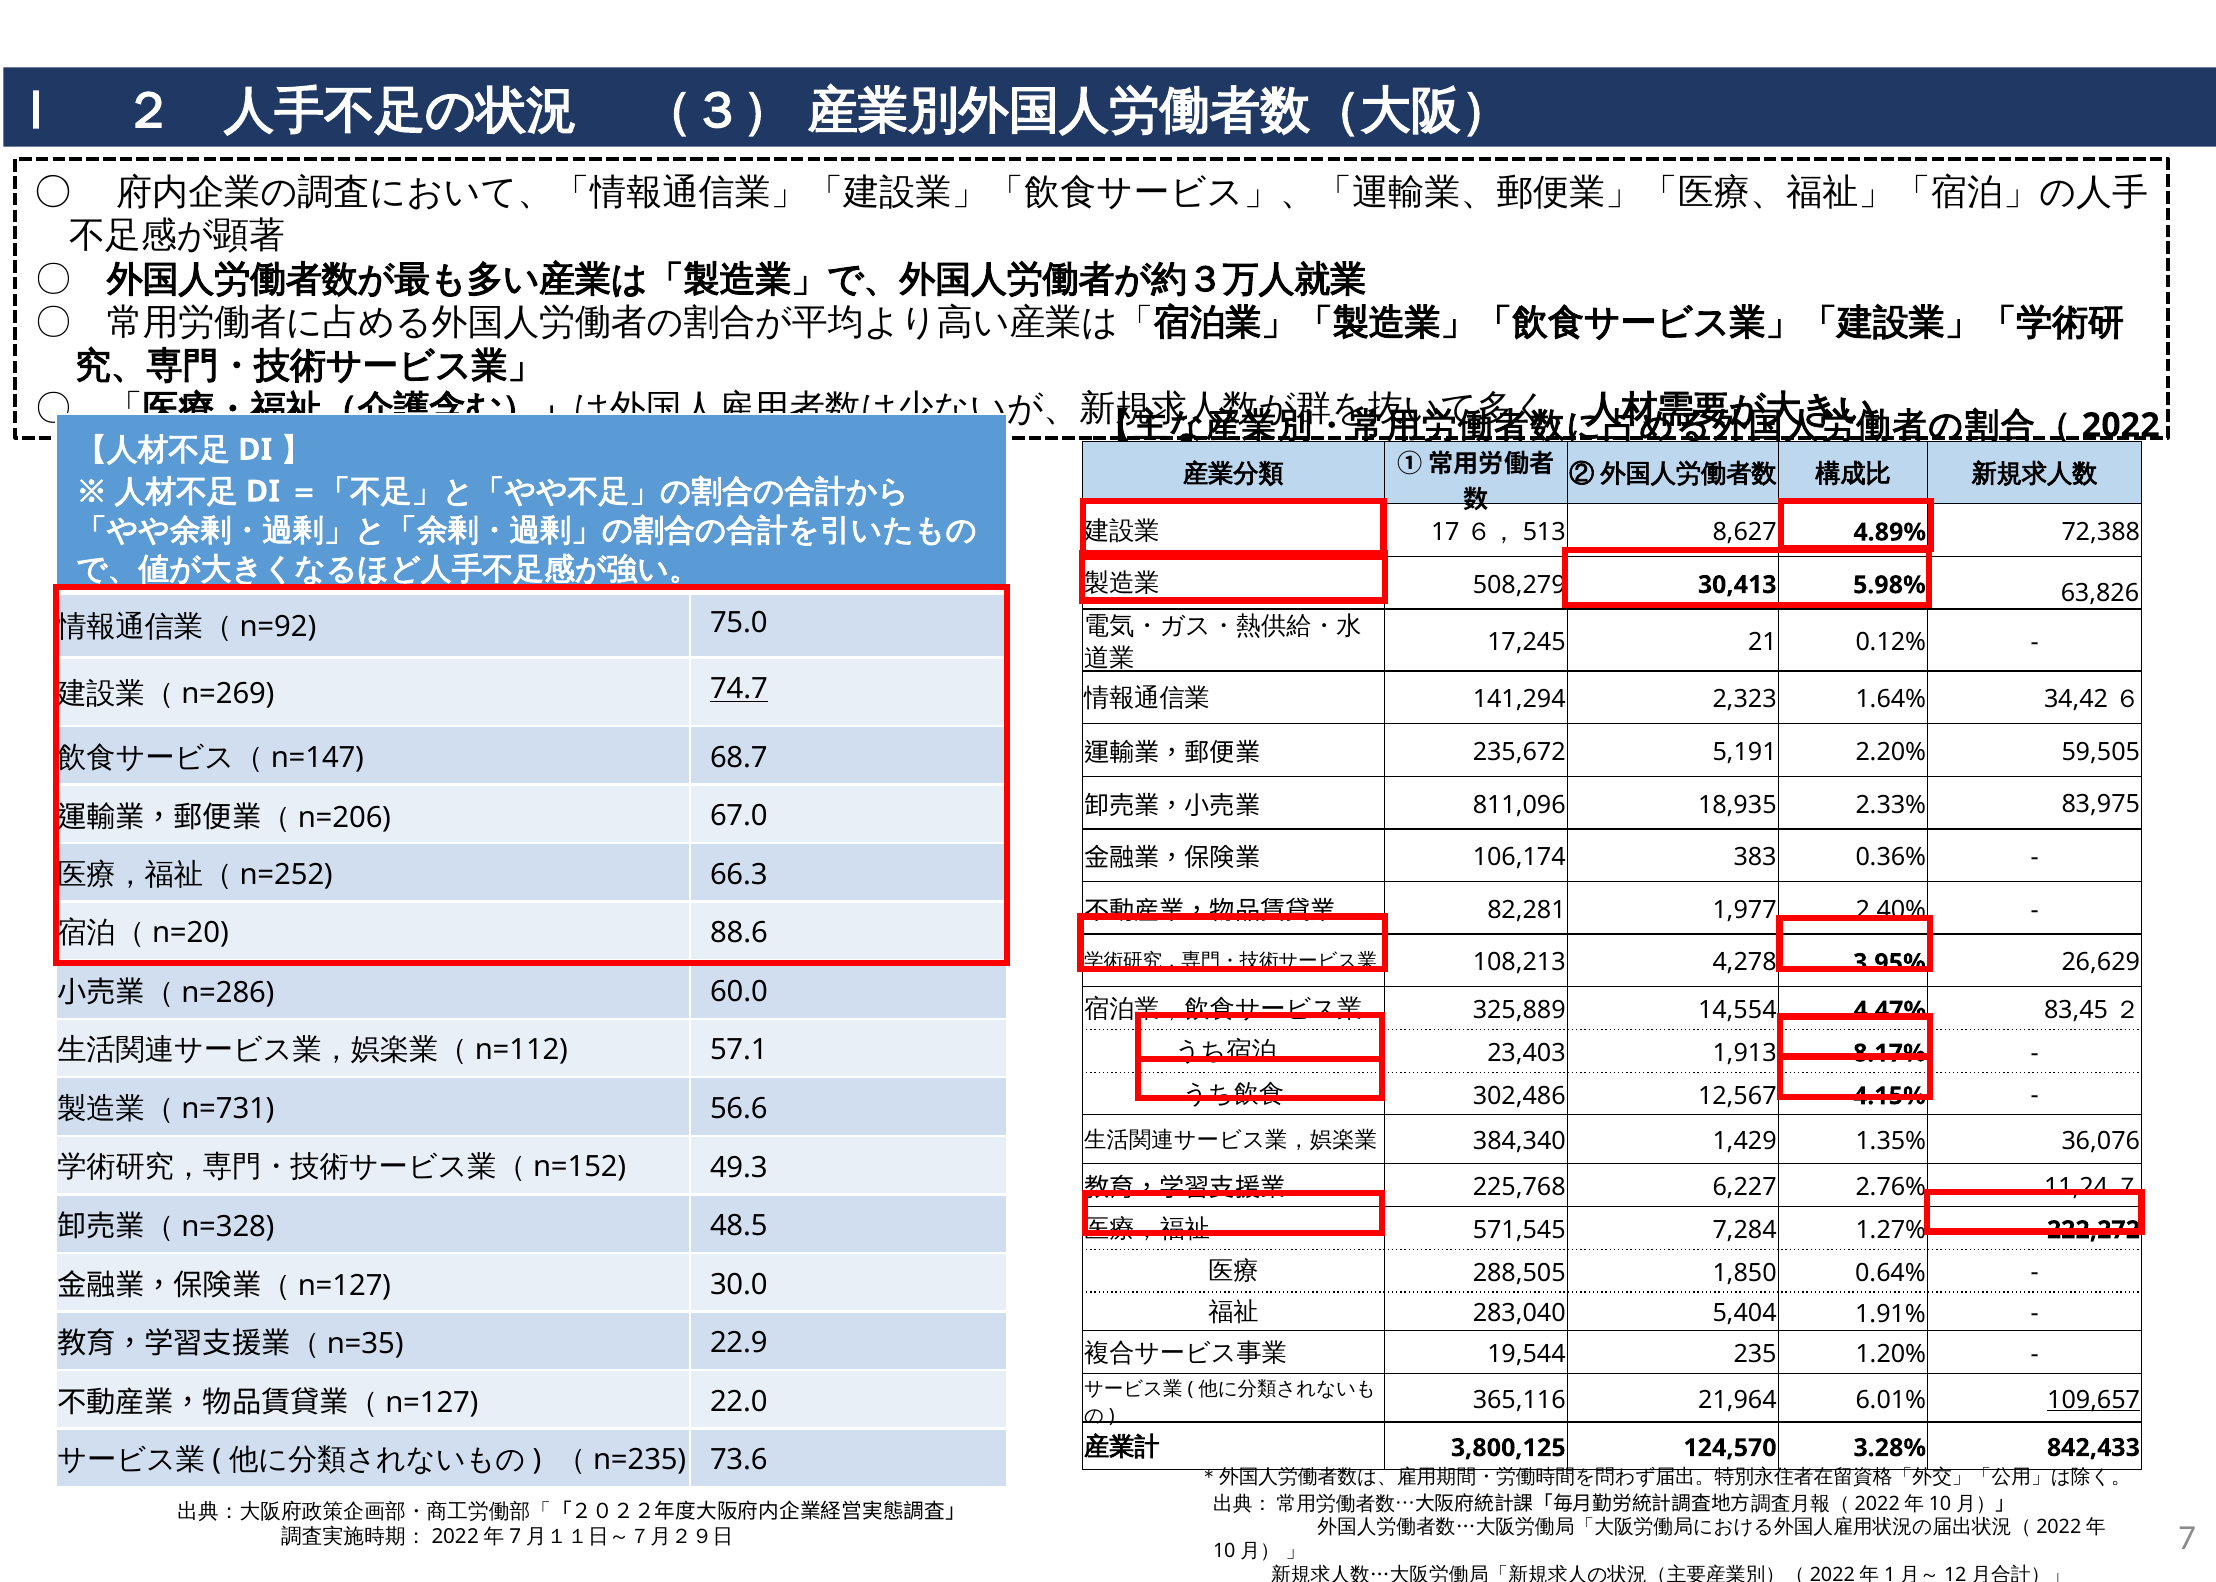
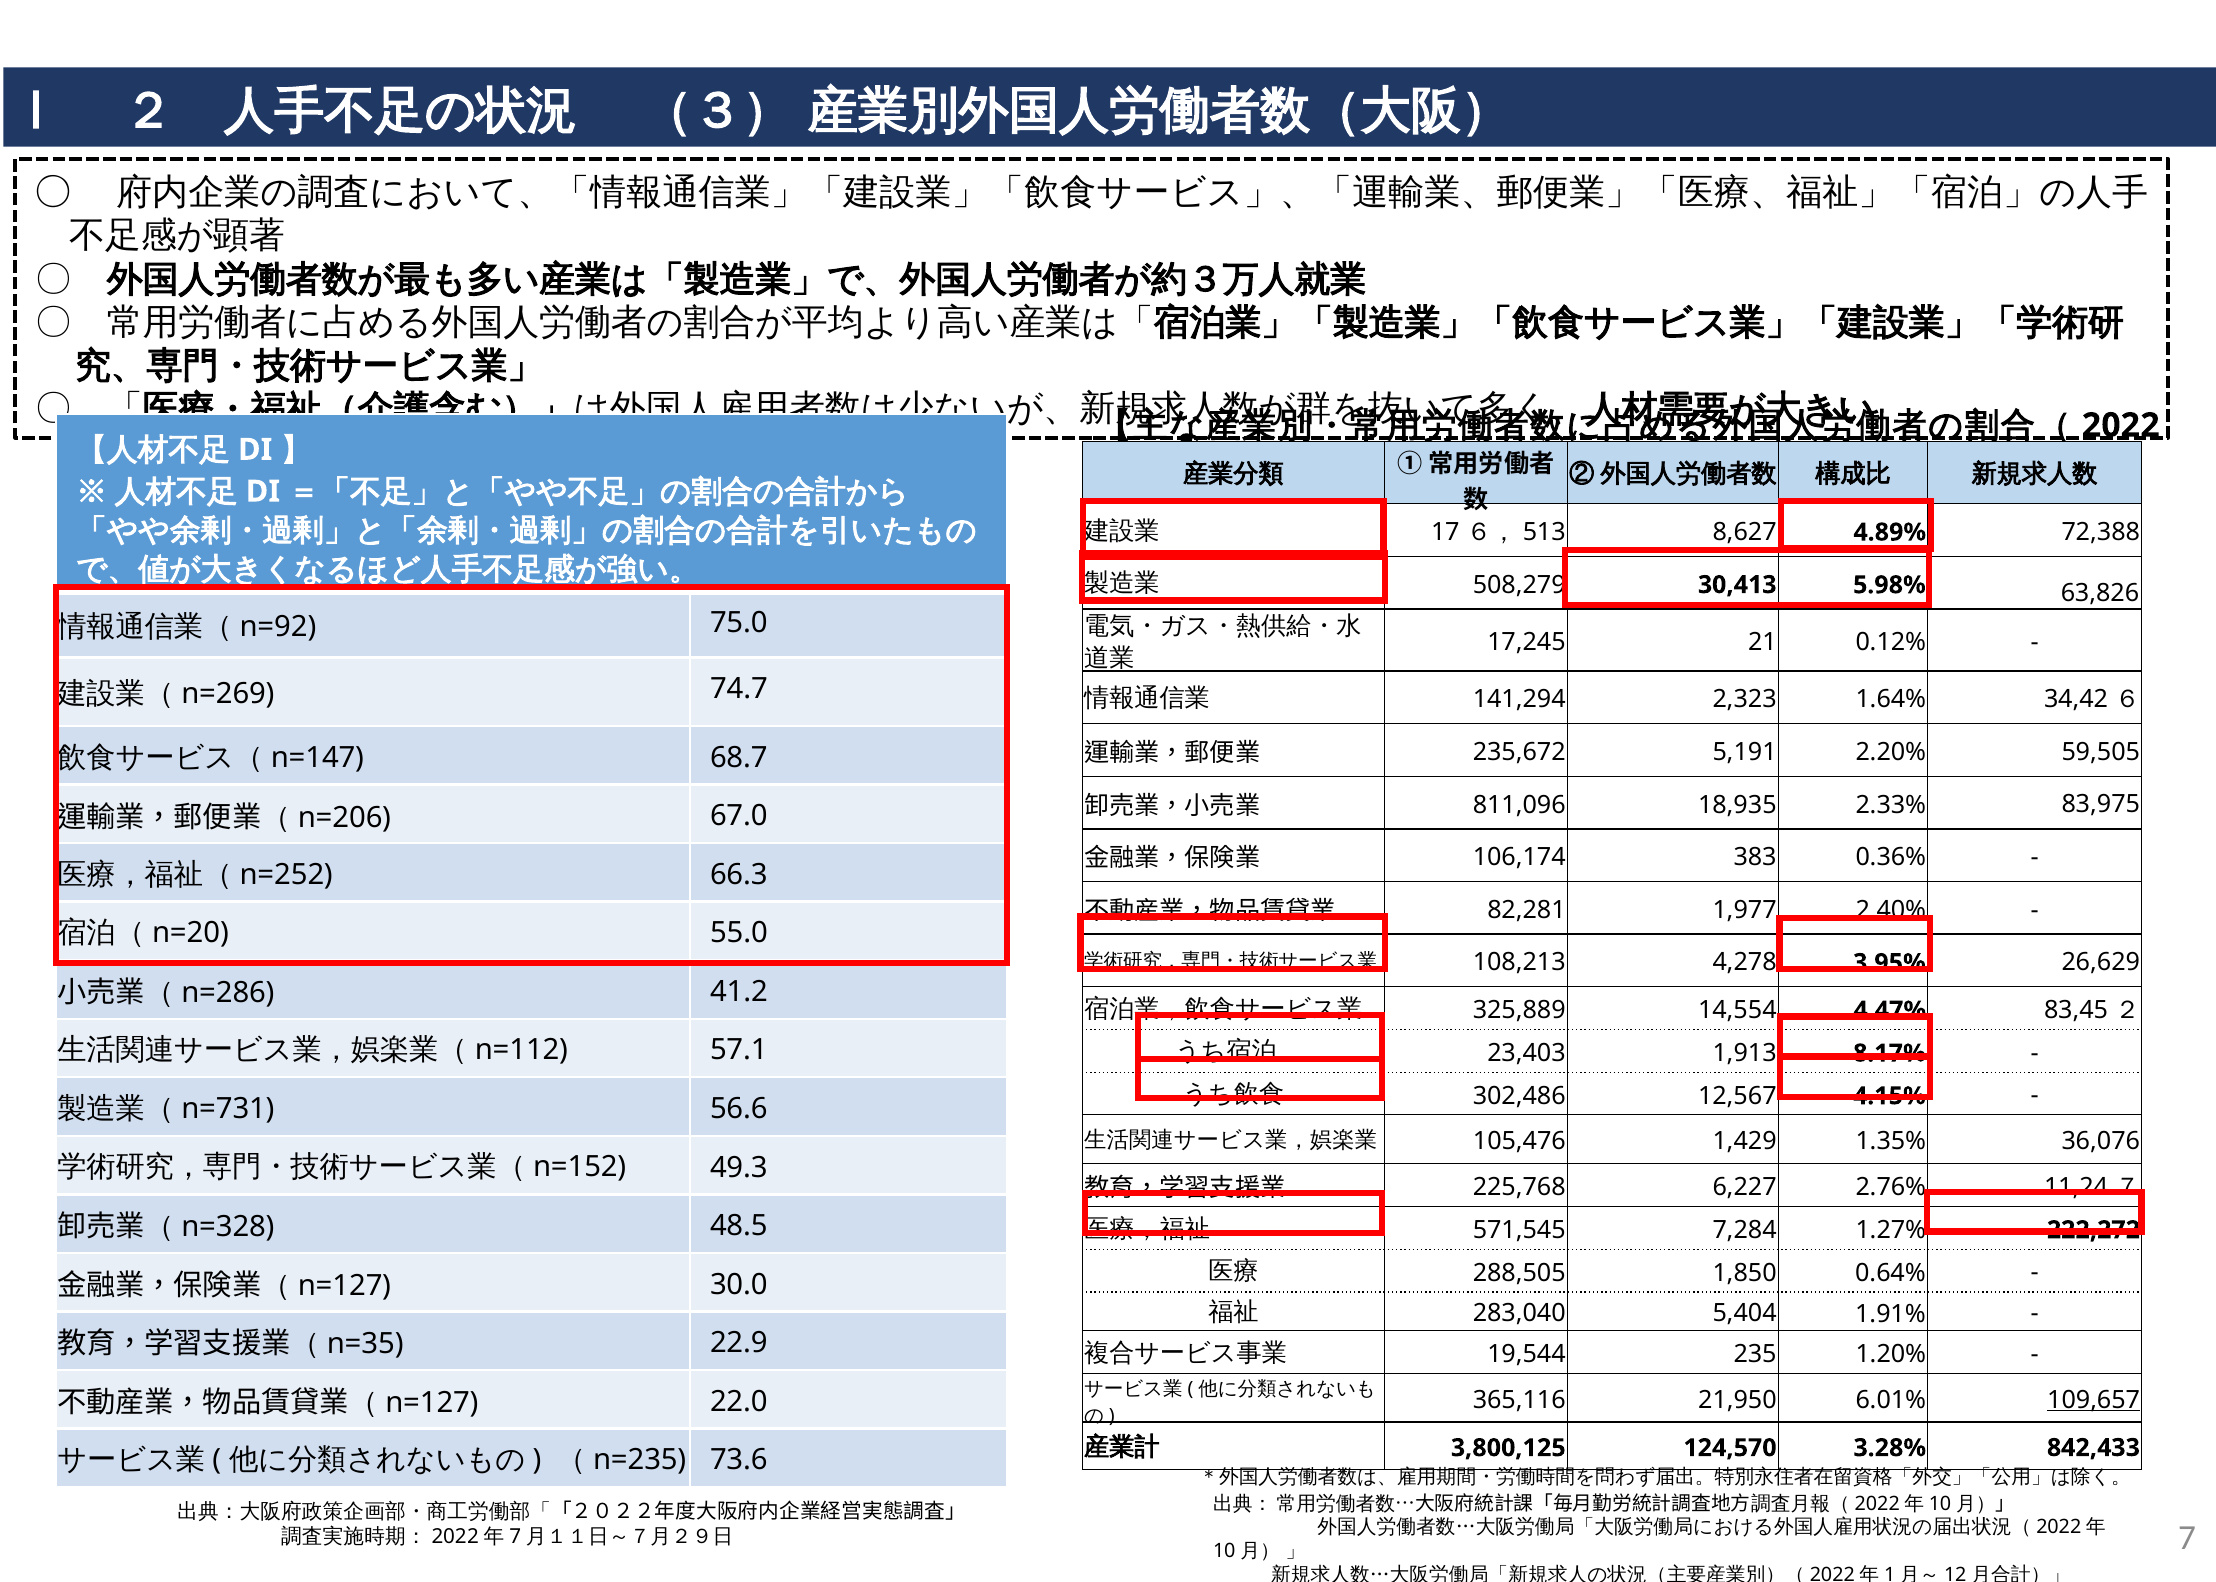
74.7 underline: present -> none
88.6: 88.6 -> 55.0
60.0: 60.0 -> 41.2
384,340: 384,340 -> 105,476
21,964: 21,964 -> 21,950
